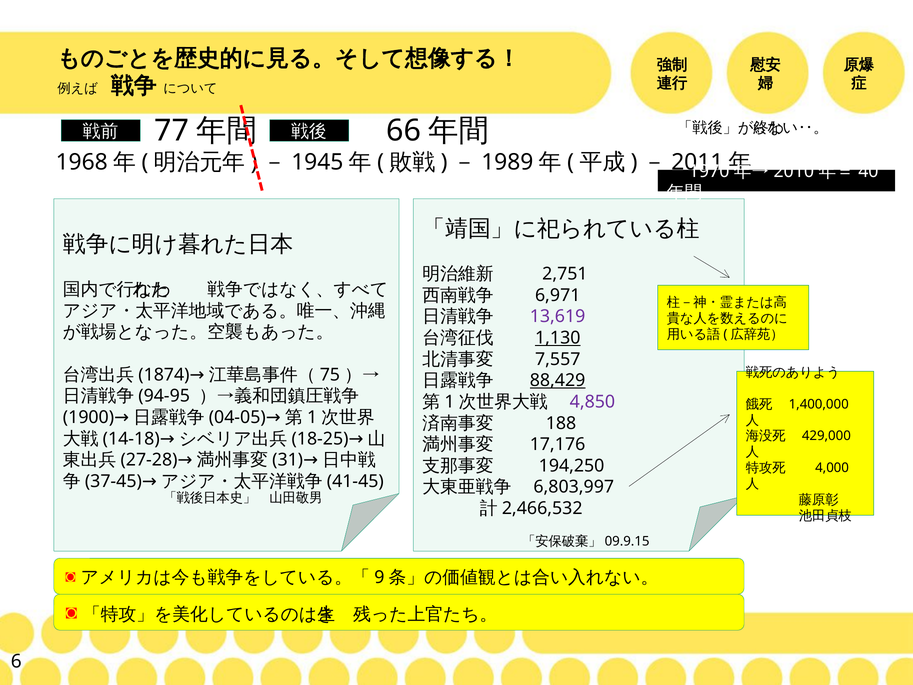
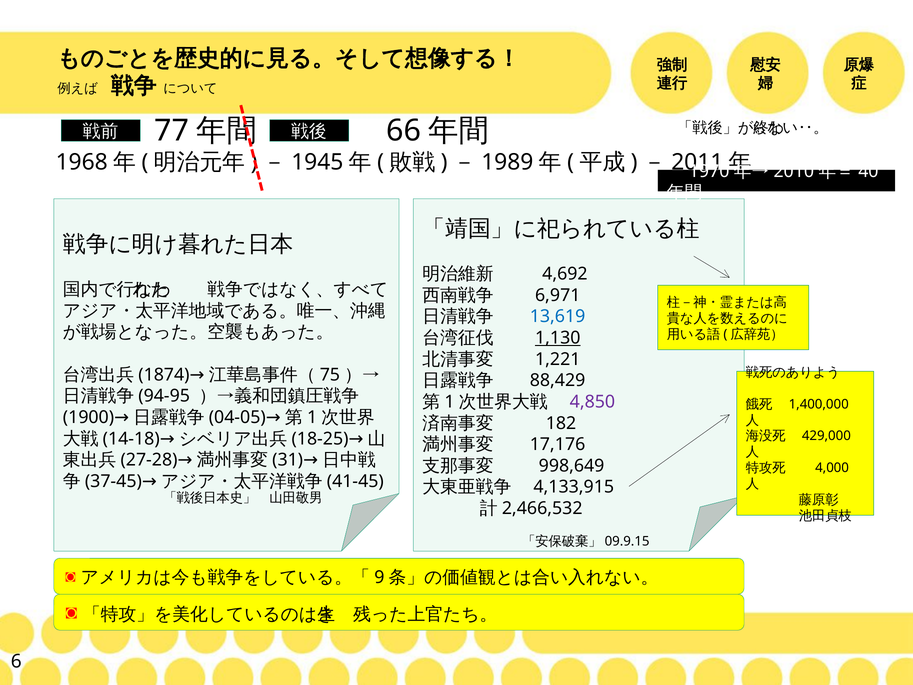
2,751: 2,751 -> 4,692
13,619 colour: purple -> blue
7,557: 7,557 -> 1,221
88,429 underline: present -> none
188: 188 -> 182
194,250: 194,250 -> 998,649
6,803,997: 6,803,997 -> 4,133,915
